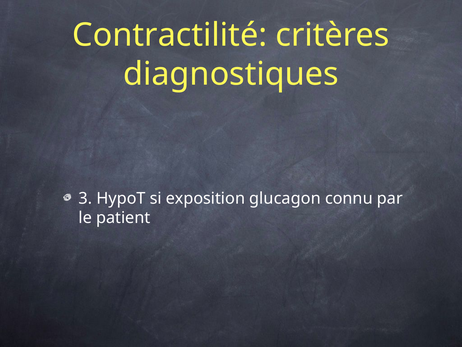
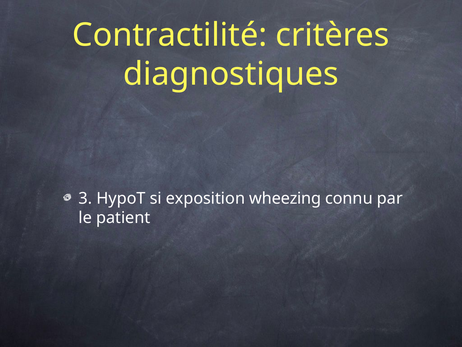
glucagon: glucagon -> wheezing
